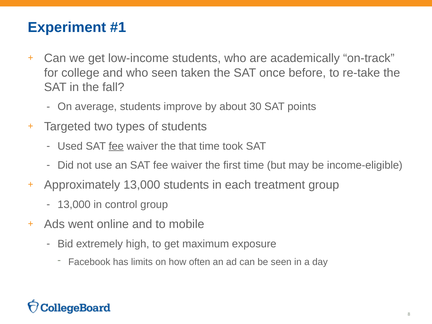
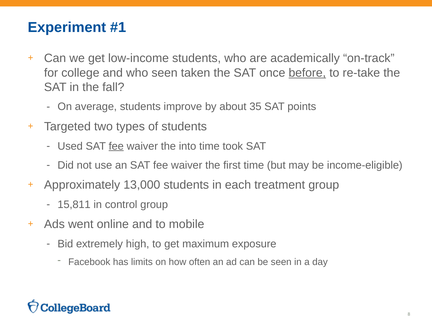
before underline: none -> present
30: 30 -> 35
that: that -> into
13,000 at (74, 204): 13,000 -> 15,811
